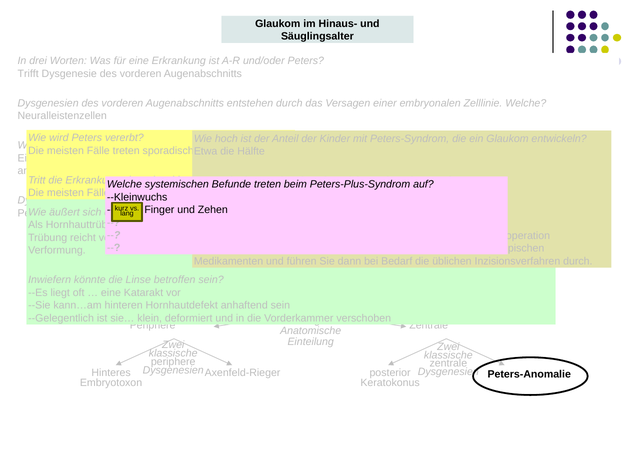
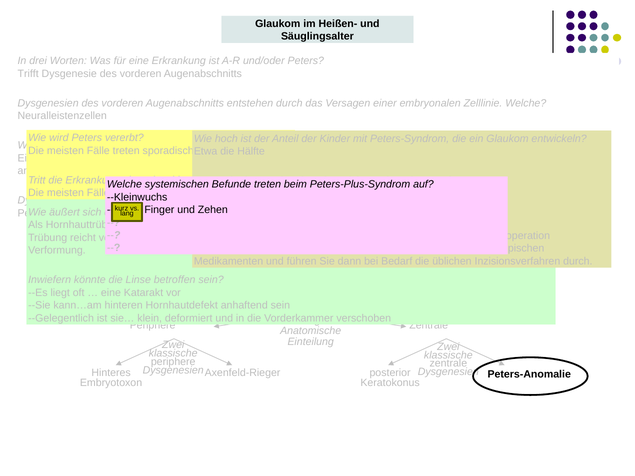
Hinaus-: Hinaus- -> Heißen-
